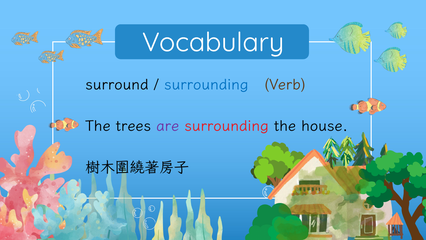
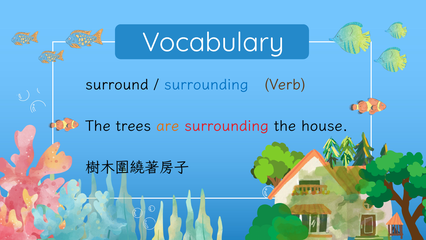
are colour: purple -> orange
